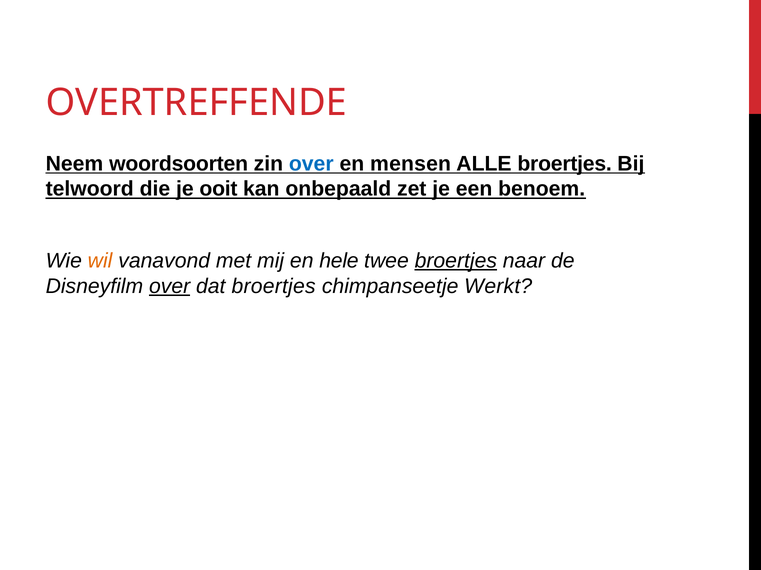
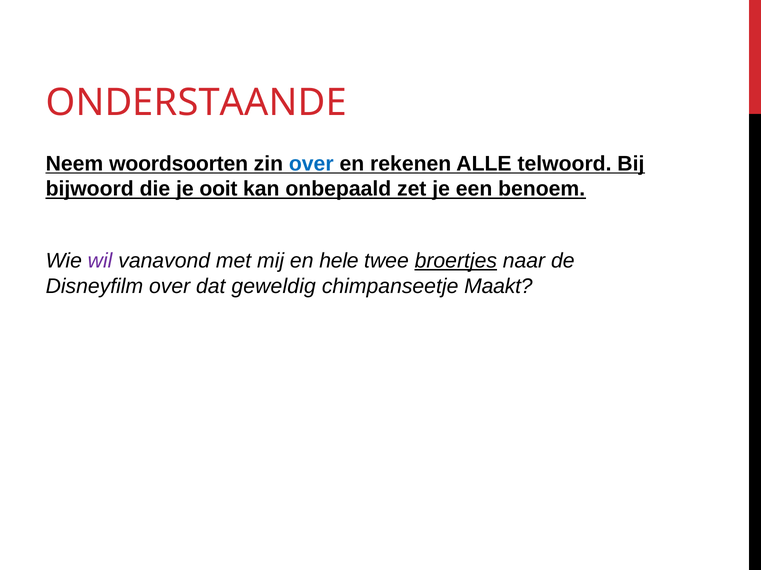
OVERTREFFENDE: OVERTREFFENDE -> ONDERSTAANDE
mensen: mensen -> rekenen
ALLE broertjes: broertjes -> telwoord
telwoord: telwoord -> bijwoord
wil colour: orange -> purple
over at (170, 286) underline: present -> none
dat broertjes: broertjes -> geweldig
Werkt: Werkt -> Maakt
